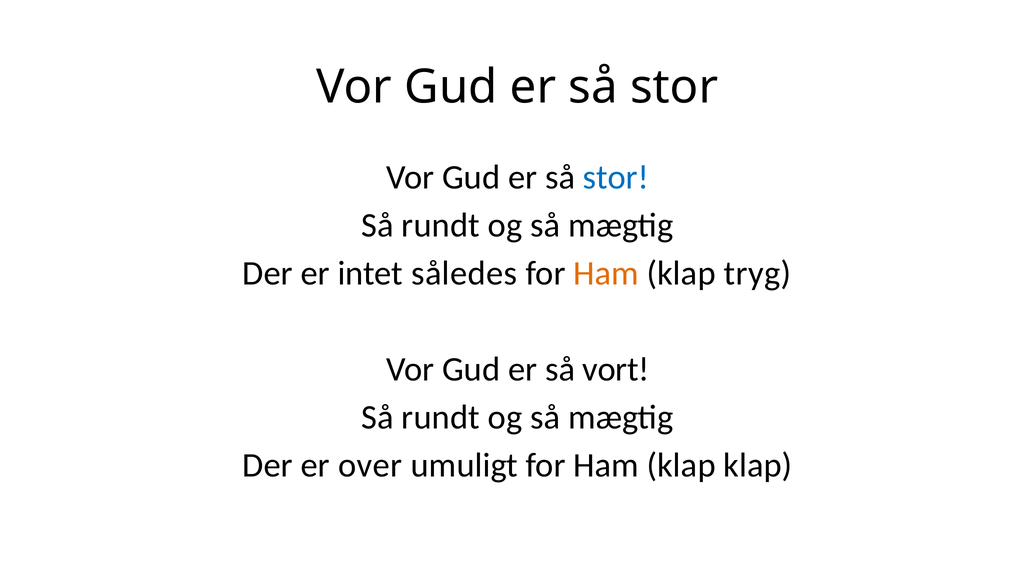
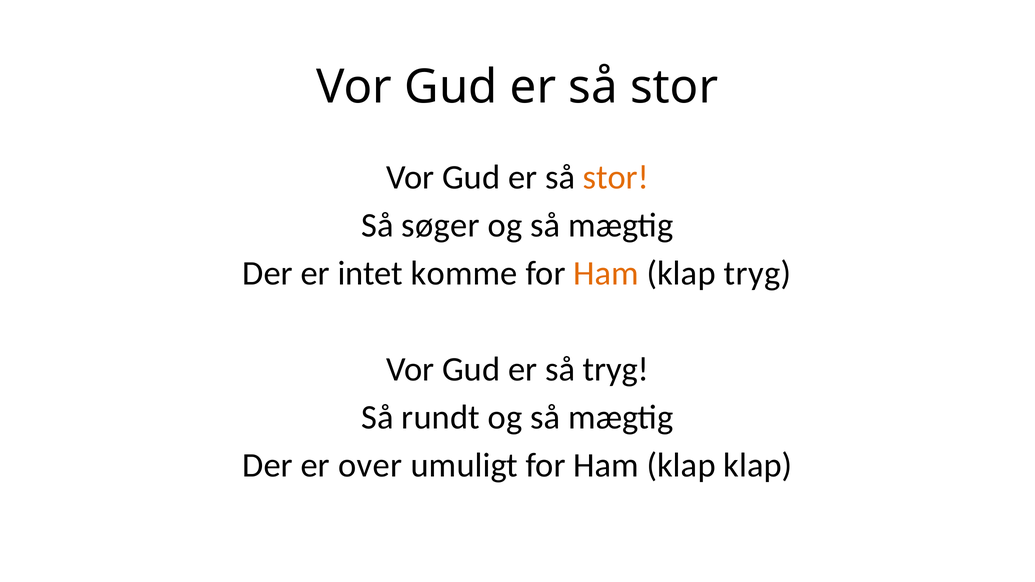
stor at (616, 177) colour: blue -> orange
rundt at (441, 225): rundt -> søger
således: således -> komme
så vort: vort -> tryg
